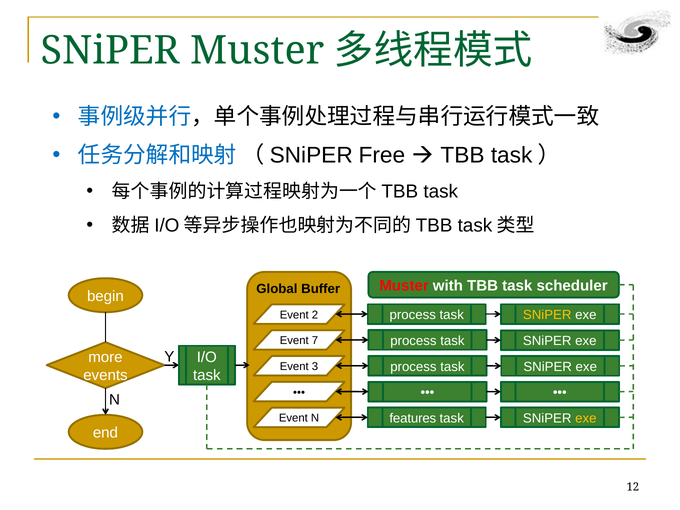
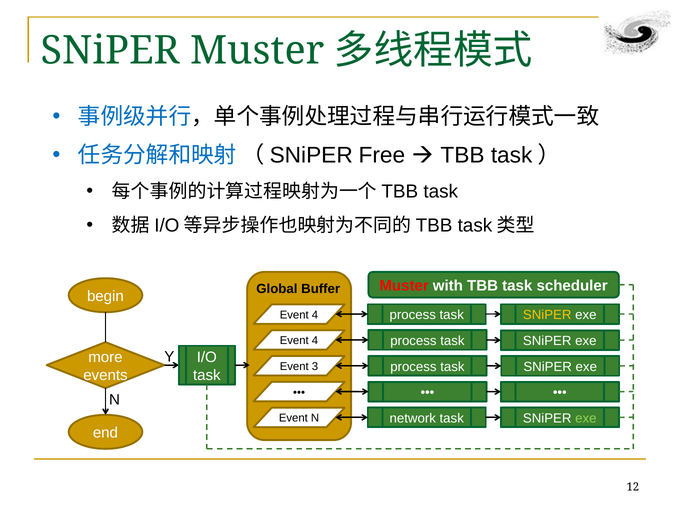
2 at (315, 315): 2 -> 4
7 at (315, 341): 7 -> 4
features: features -> network
exe at (586, 418) colour: yellow -> light green
